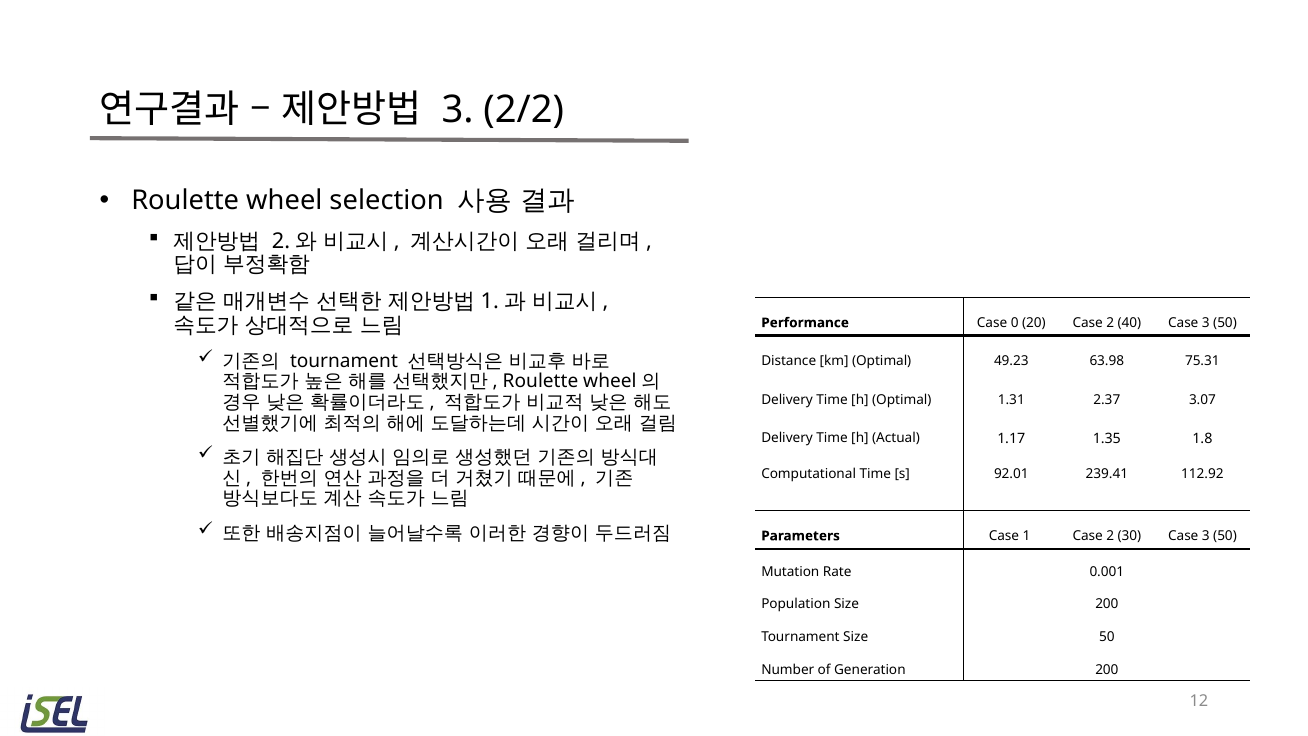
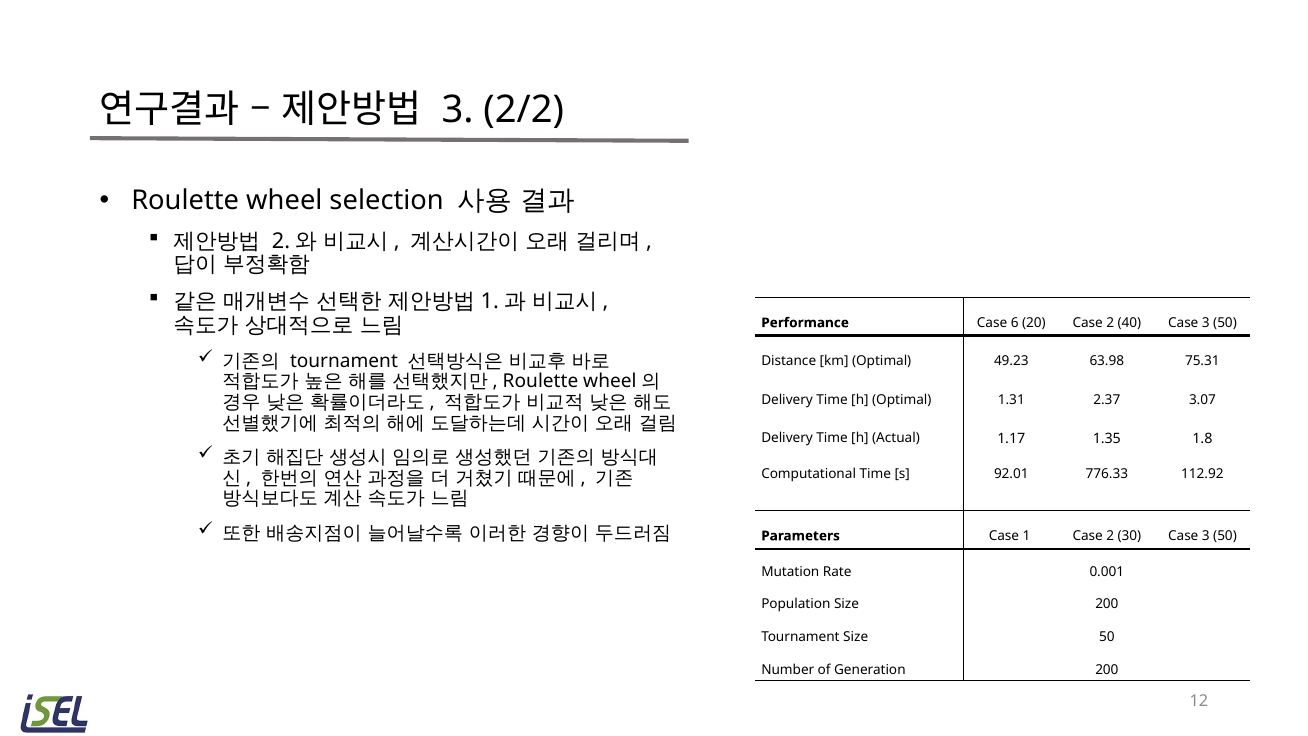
0: 0 -> 6
239.41: 239.41 -> 776.33
